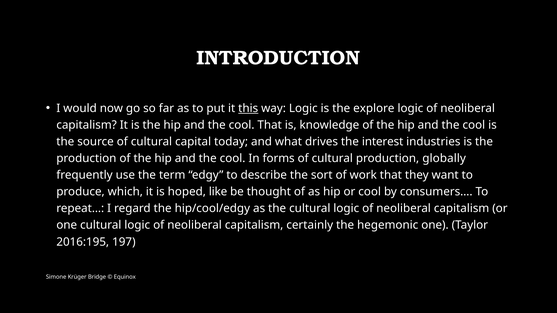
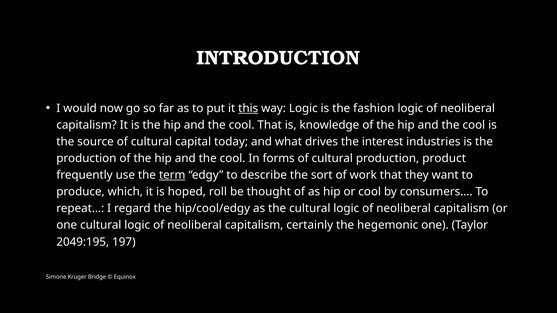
explore: explore -> fashion
globally: globally -> product
term underline: none -> present
like: like -> roll
2016:195: 2016:195 -> 2049:195
